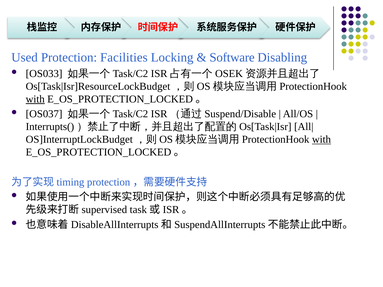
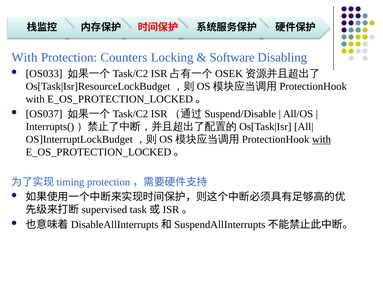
Used at (25, 58): Used -> With
Facilities: Facilities -> Counters
with at (35, 99) underline: present -> none
